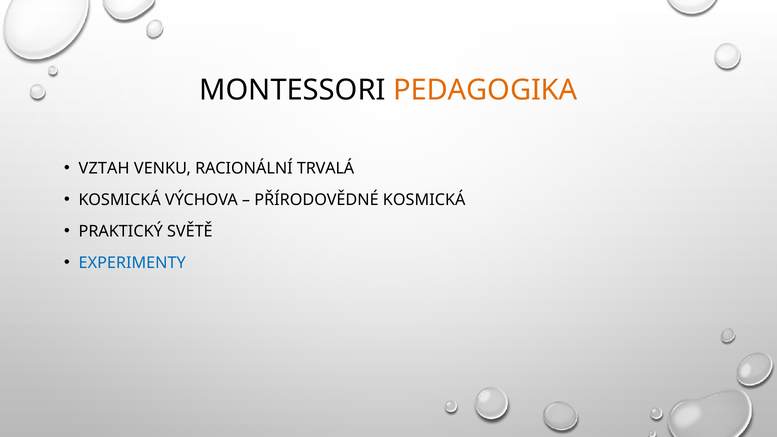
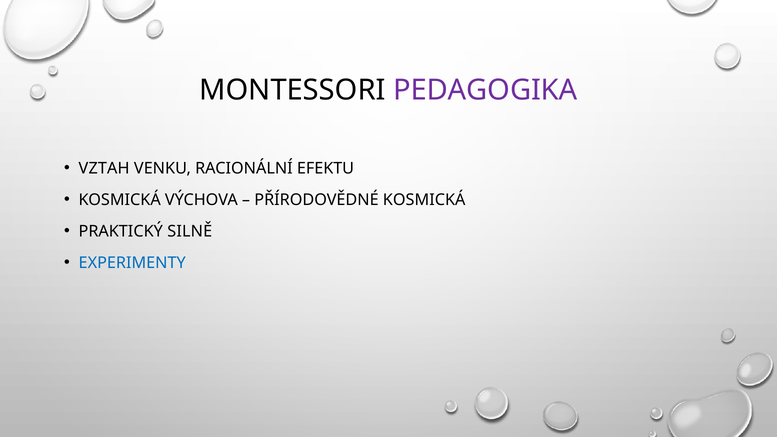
PEDAGOGIKA colour: orange -> purple
TRVALÁ: TRVALÁ -> EFEKTU
SVĚTĚ: SVĚTĚ -> SILNĚ
